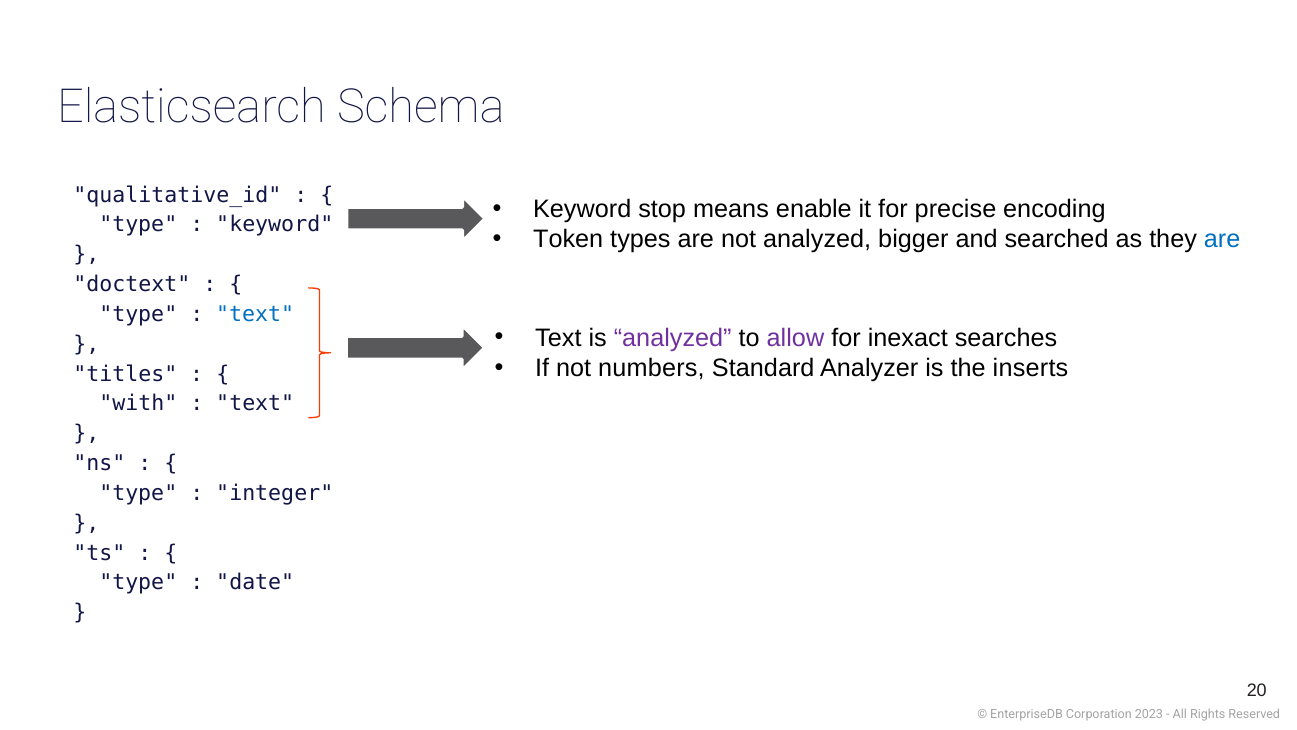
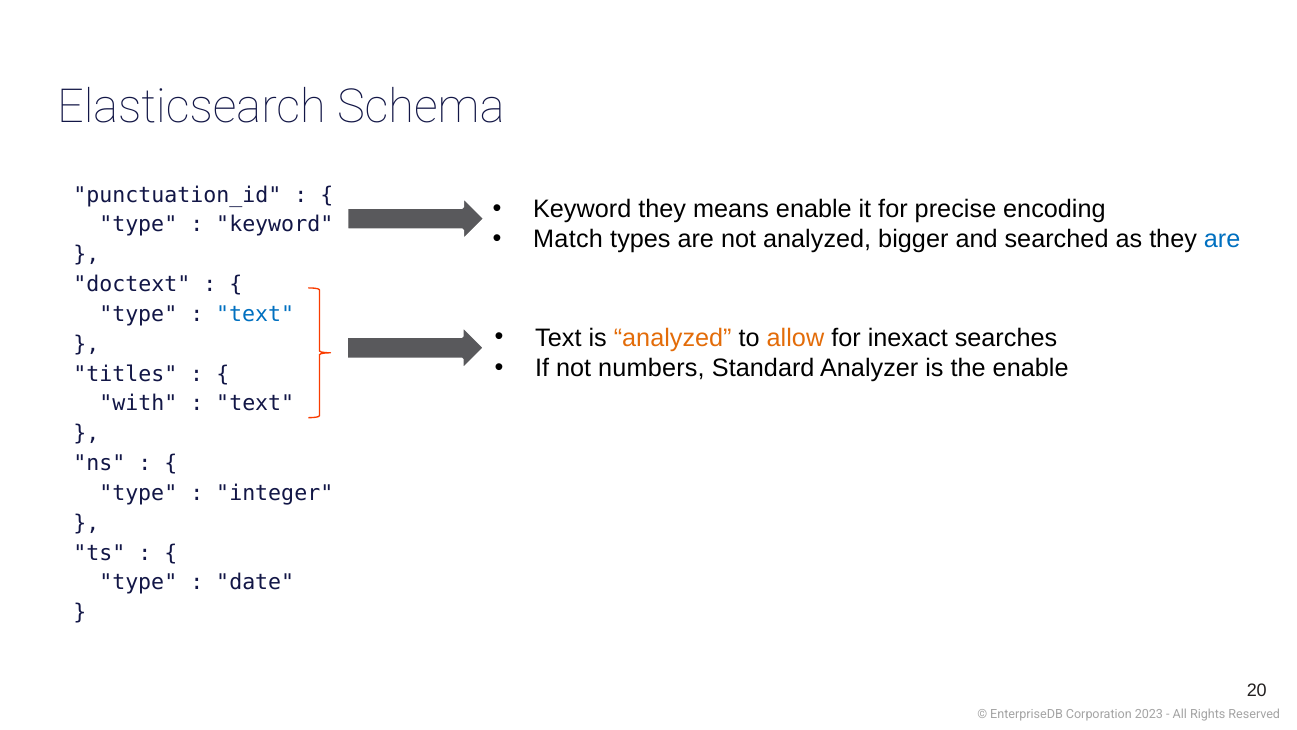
qualitative_id: qualitative_id -> punctuation_id
Keyword stop: stop -> they
Token: Token -> Match
analyzed at (673, 338) colour: purple -> orange
allow colour: purple -> orange
the inserts: inserts -> enable
